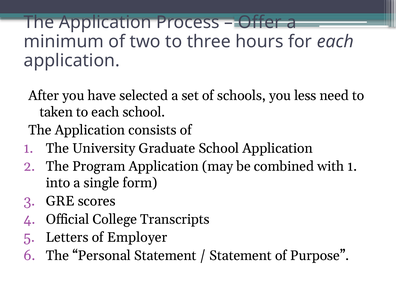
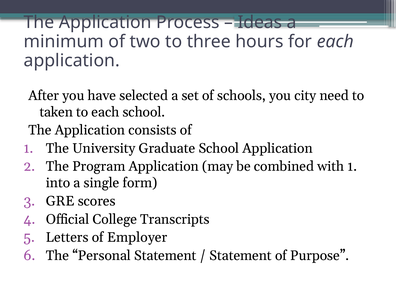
Offer: Offer -> Ideas
less: less -> city
